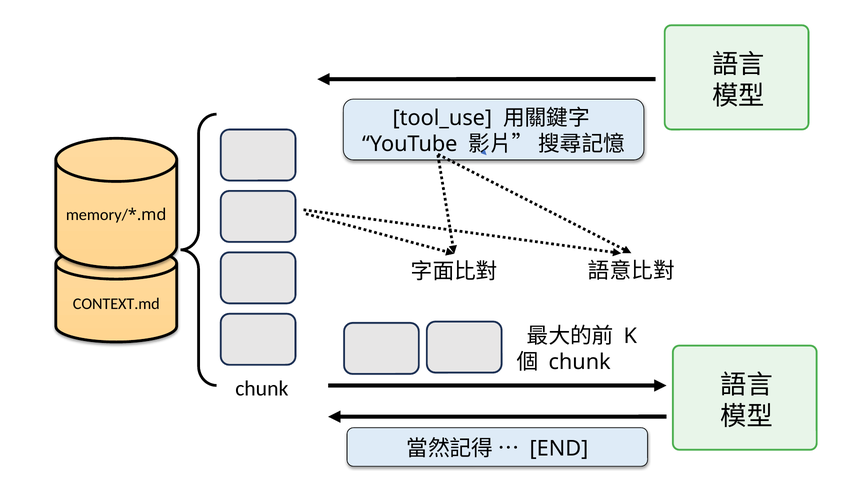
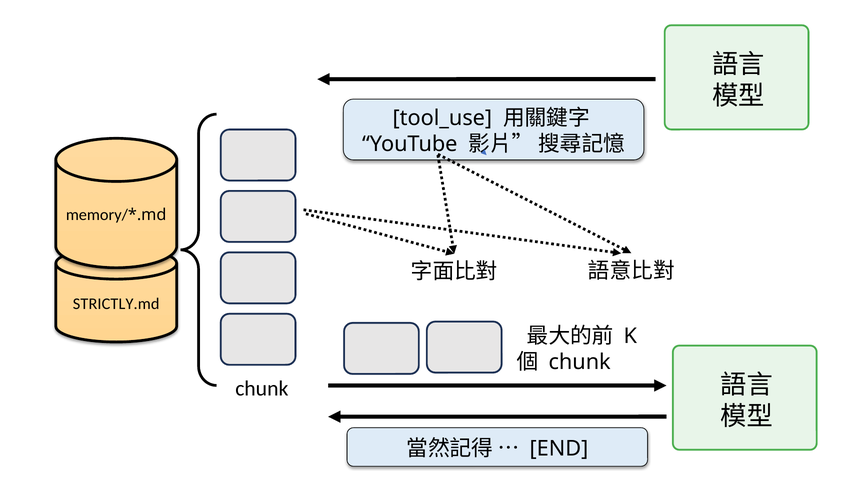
CONTEXT.md: CONTEXT.md -> STRICTLY.md
